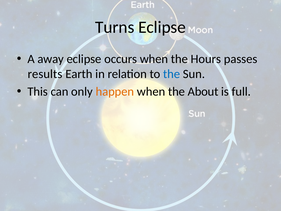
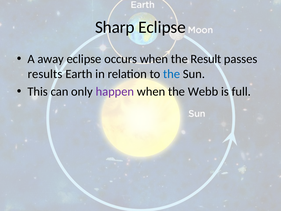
Turns: Turns -> Sharp
Hours: Hours -> Result
happen colour: orange -> purple
About: About -> Webb
